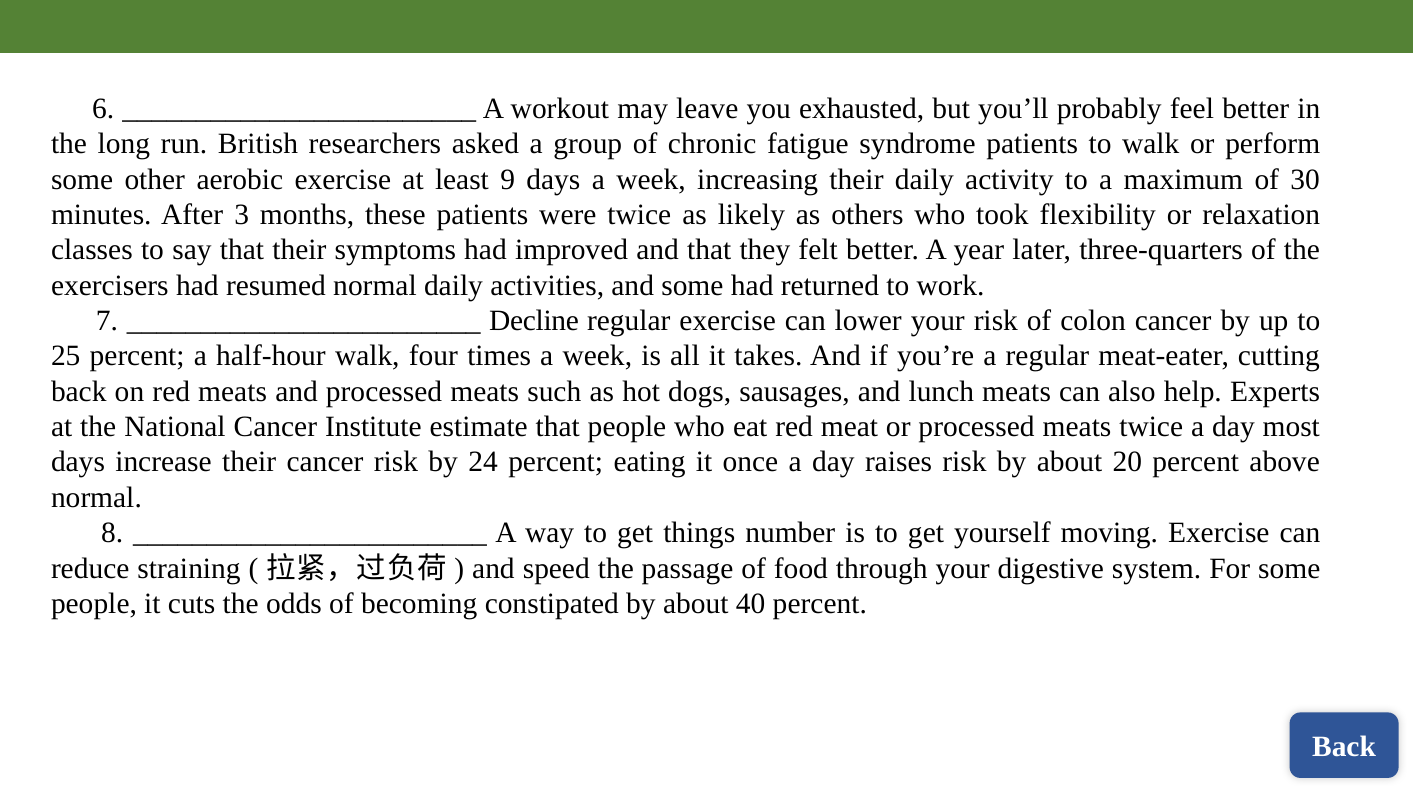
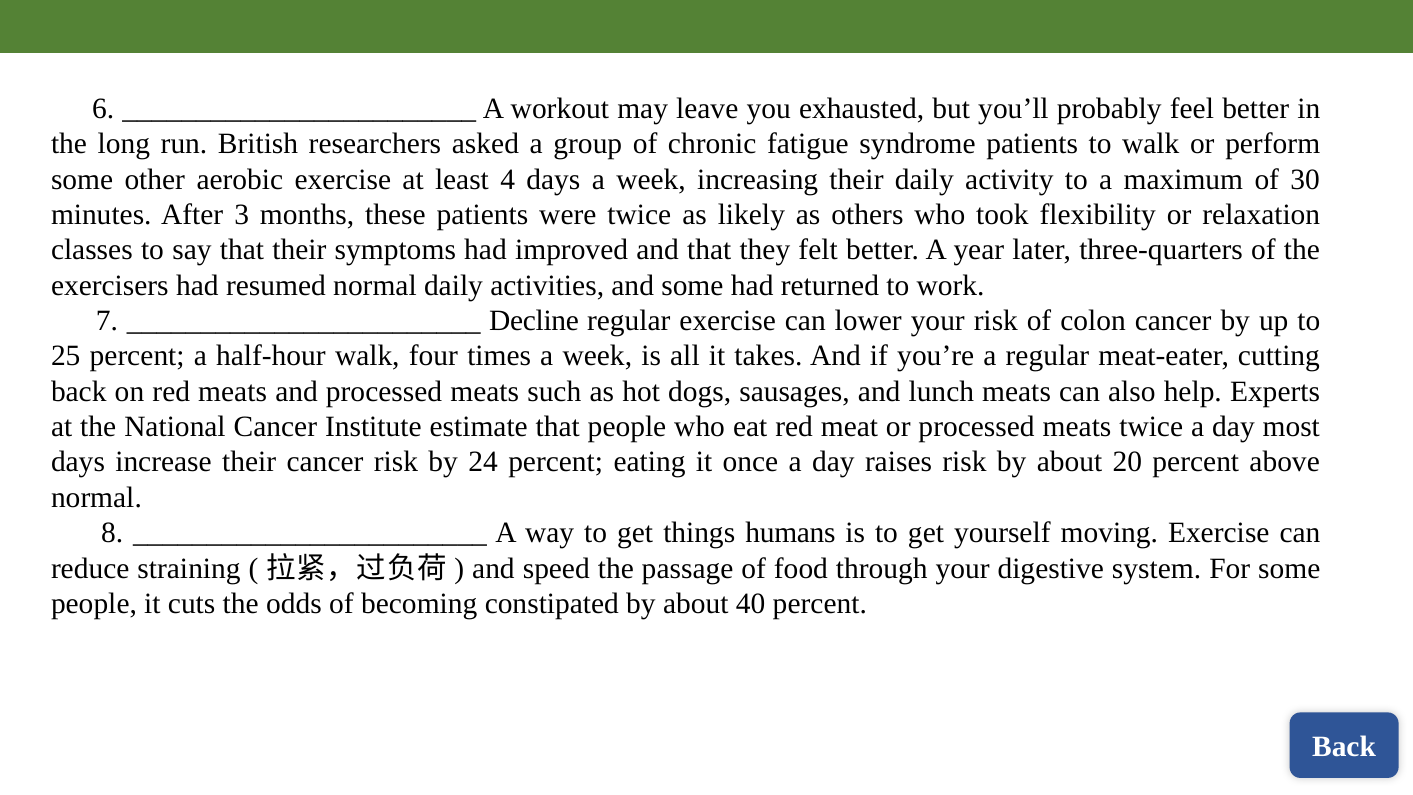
9: 9 -> 4
number: number -> humans
